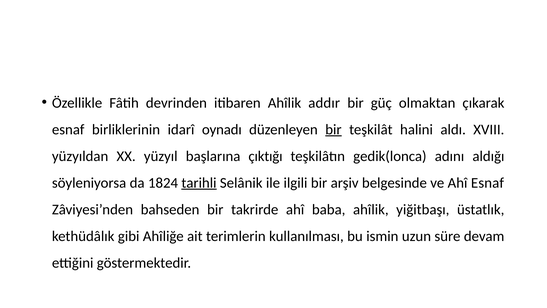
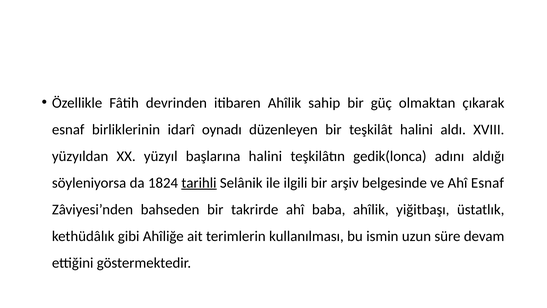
addır: addır -> sahip
bir at (333, 129) underline: present -> none
başlarına çıktığı: çıktığı -> halini
